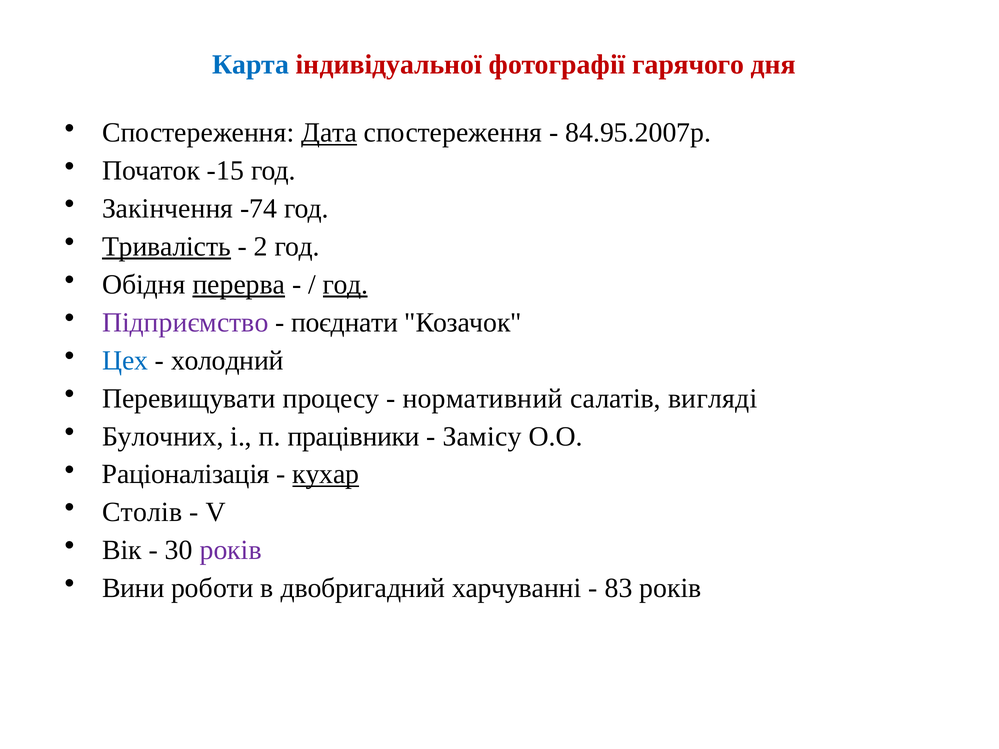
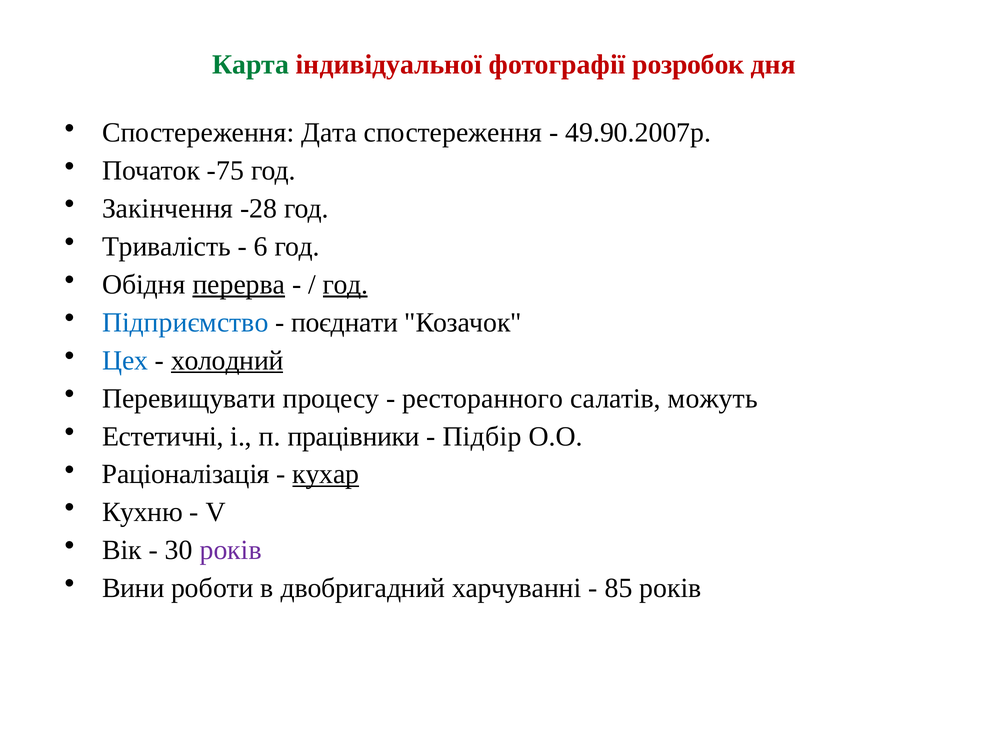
Карта colour: blue -> green
гарячого: гарячого -> розробок
Дата underline: present -> none
84.95.2007р: 84.95.2007р -> 49.90.2007р
-15: -15 -> -75
-74: -74 -> -28
Тривалість underline: present -> none
2: 2 -> 6
Підприємство colour: purple -> blue
холодний underline: none -> present
нормативний: нормативний -> ресторанного
вигляді: вигляді -> можуть
Булочних: Булочних -> Естетичні
Замісу: Замісу -> Підбір
Столів: Столів -> Кухню
83: 83 -> 85
